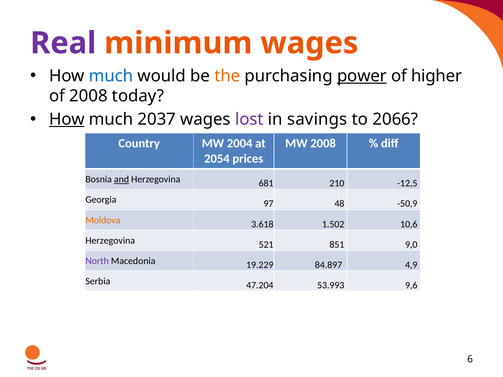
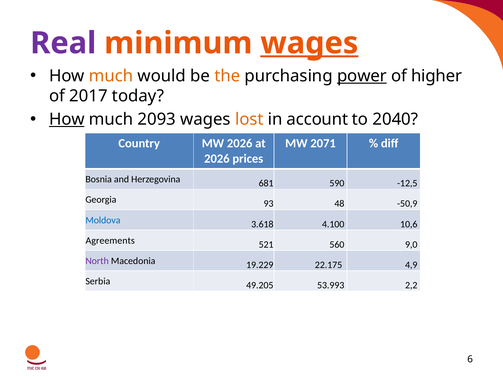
wages at (309, 43) underline: none -> present
much at (111, 76) colour: blue -> orange
of 2008: 2008 -> 2017
2037: 2037 -> 2093
lost colour: purple -> orange
savings: savings -> account
2066: 2066 -> 2040
MW 2004: 2004 -> 2026
MW 2008: 2008 -> 2071
2054 at (217, 159): 2054 -> 2026
and underline: present -> none
210: 210 -> 590
97: 97 -> 93
Moldova colour: orange -> blue
1.502: 1.502 -> 4.100
Herzegovina at (110, 241): Herzegovina -> Agreements
851: 851 -> 560
84.897: 84.897 -> 22.175
47.204: 47.204 -> 49.205
9,6: 9,6 -> 2,2
